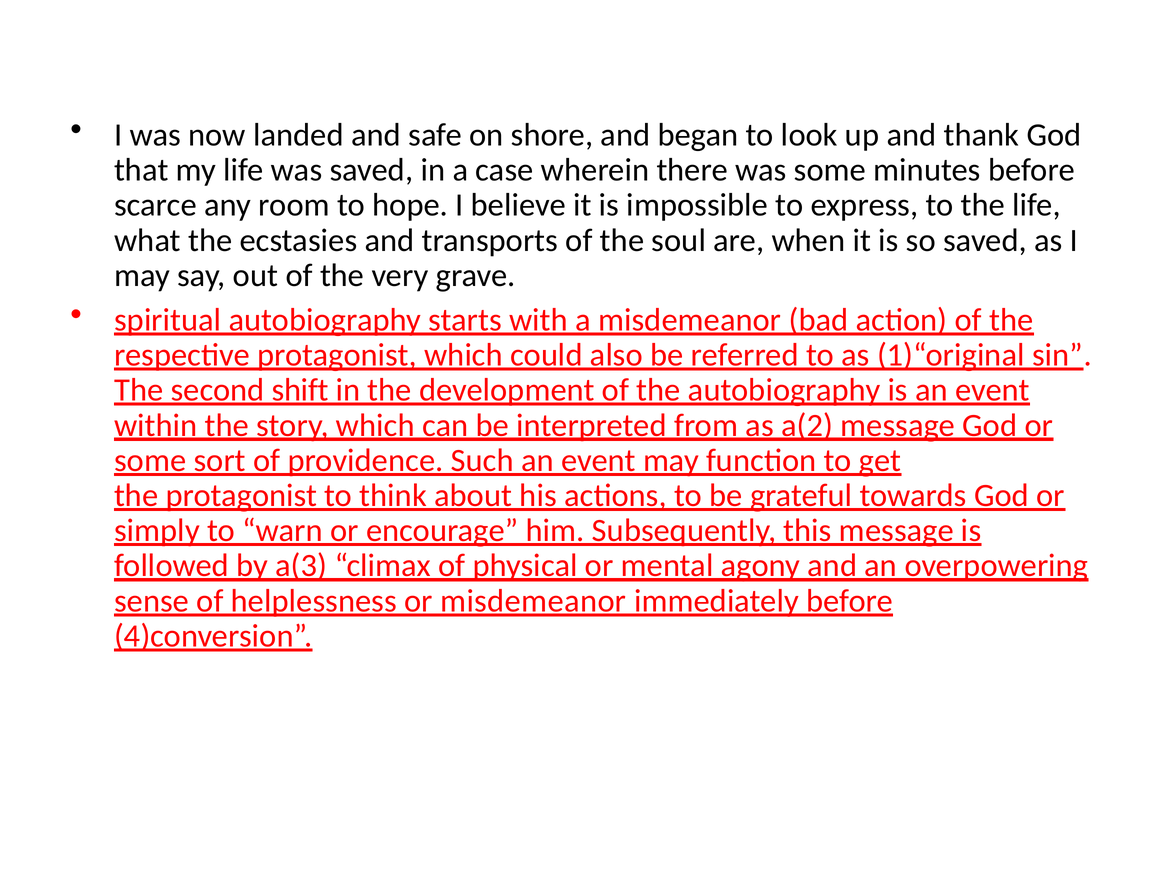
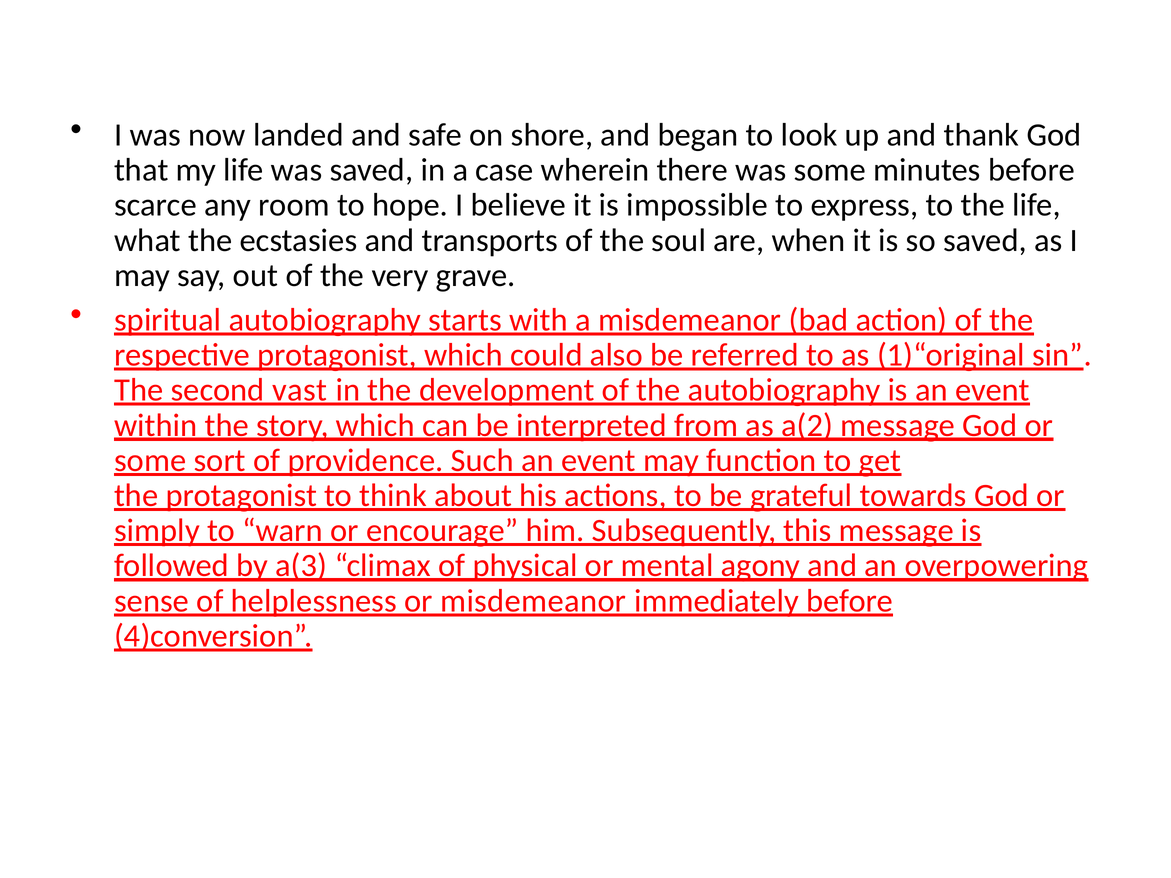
shift: shift -> vast
